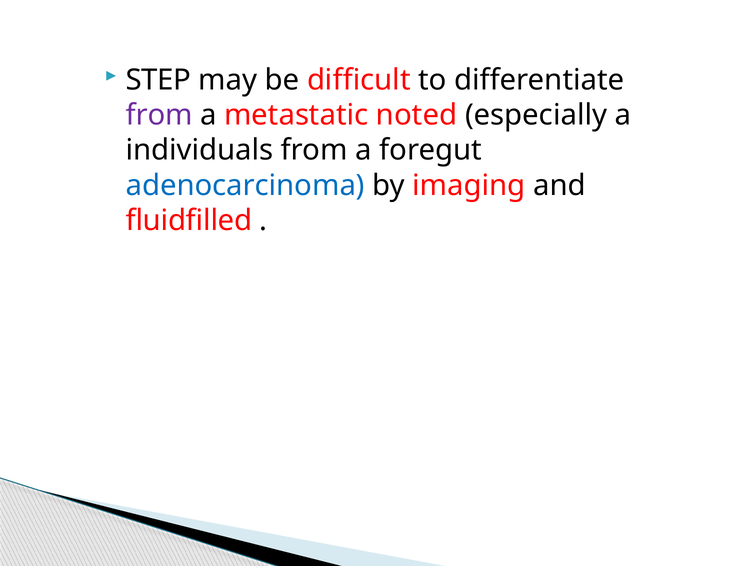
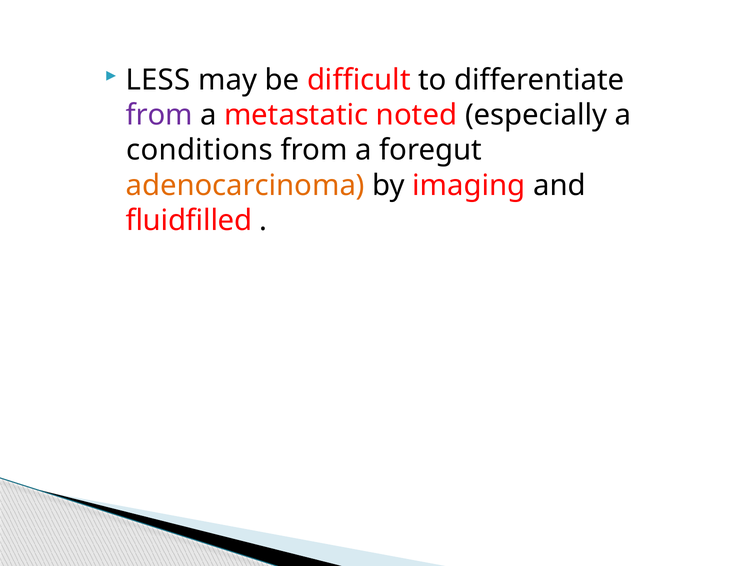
STEP: STEP -> LESS
individuals: individuals -> conditions
adenocarcinoma colour: blue -> orange
